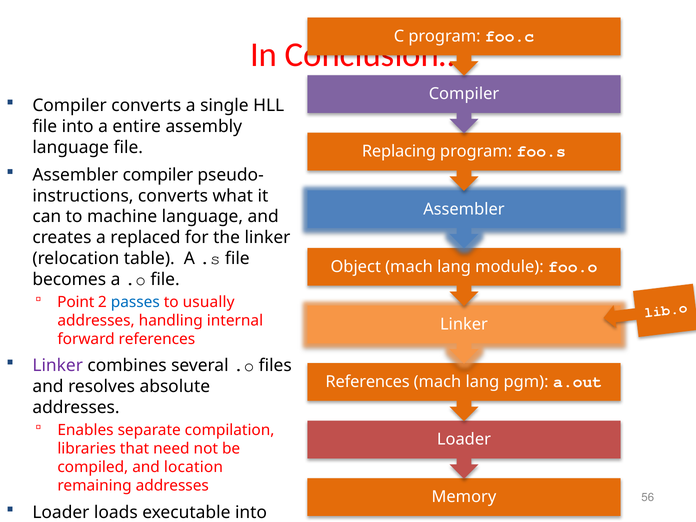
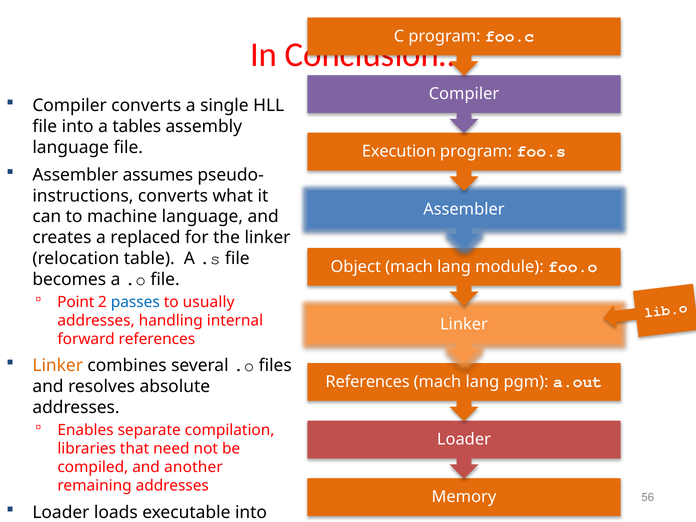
entire: entire -> tables
Replacing at (399, 152): Replacing -> Execution
Assembler compiler: compiler -> assumes
Linker at (58, 366) colour: purple -> orange
location: location -> another
